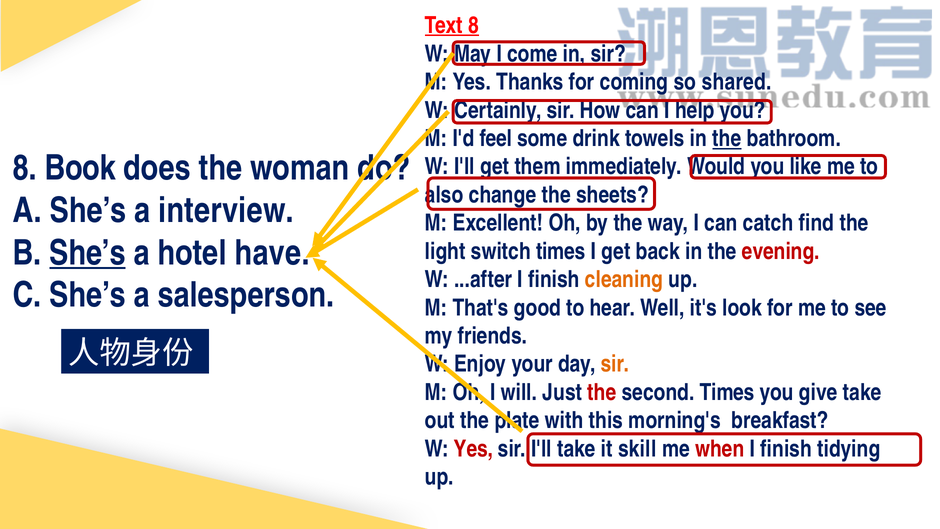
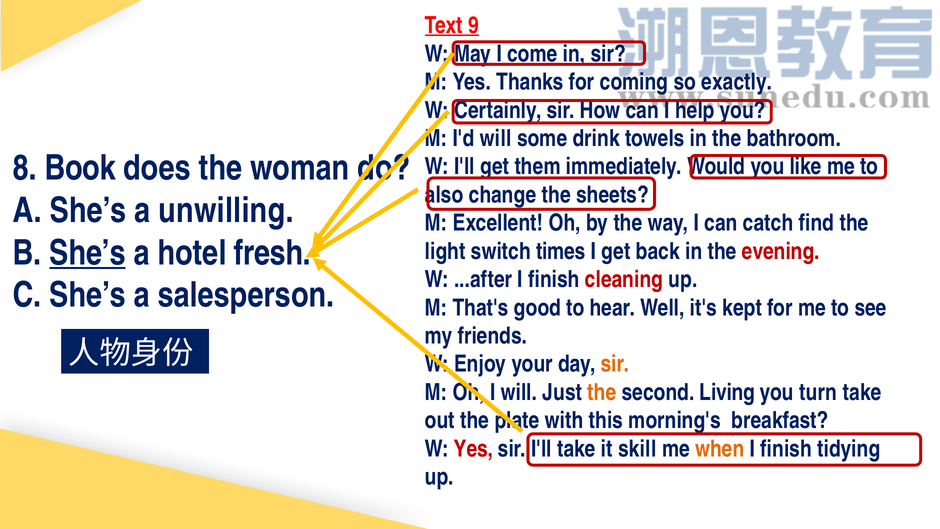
Text 8: 8 -> 9
shared: shared -> exactly
feel at (496, 138): feel -> will
the at (727, 138) underline: present -> none
interview: interview -> unwilling
have: have -> fresh
cleaning colour: orange -> red
look: look -> kept
the at (602, 392) colour: red -> orange
second Times: Times -> Living
give: give -> turn
when colour: red -> orange
